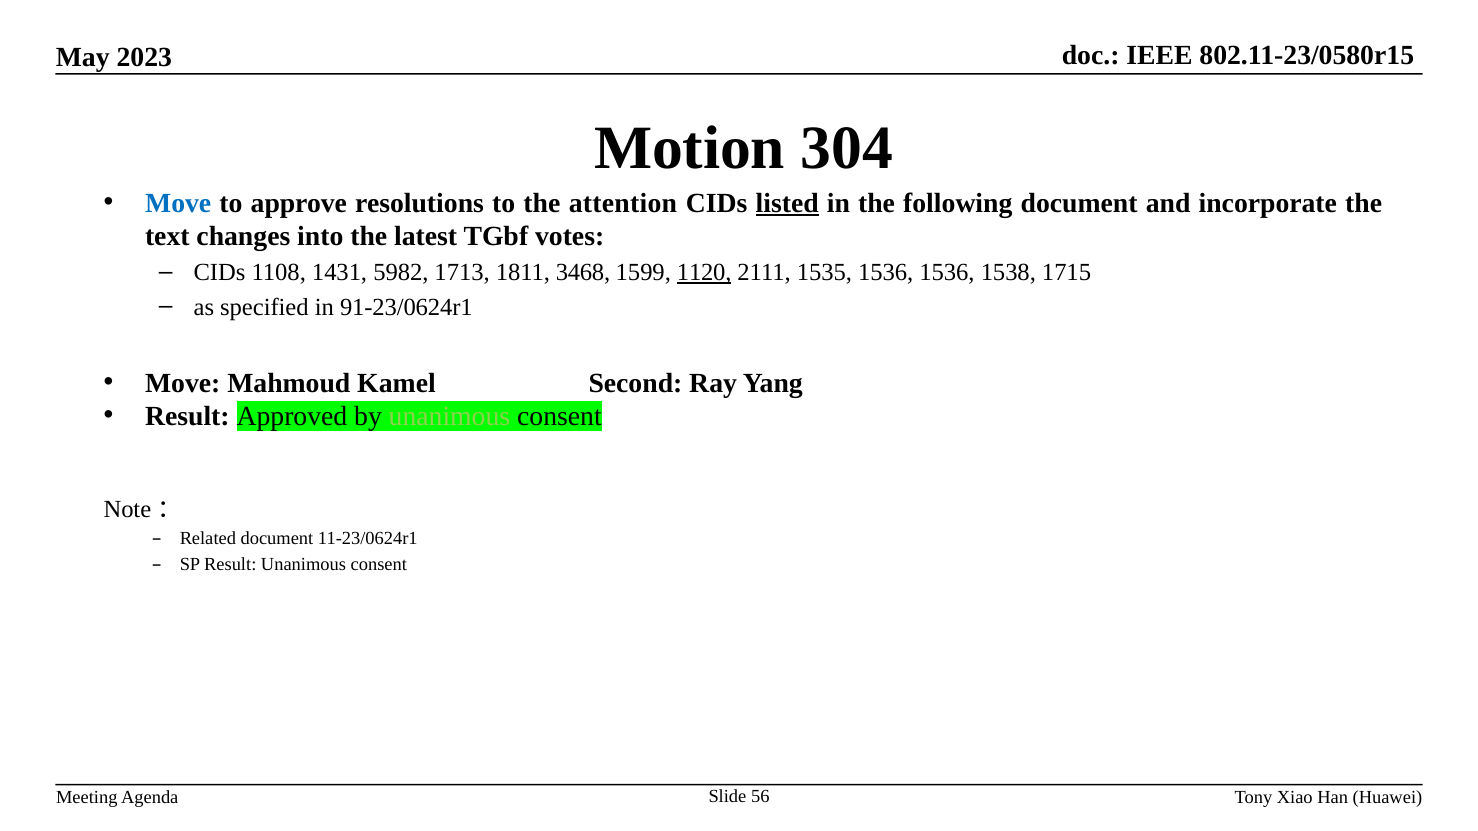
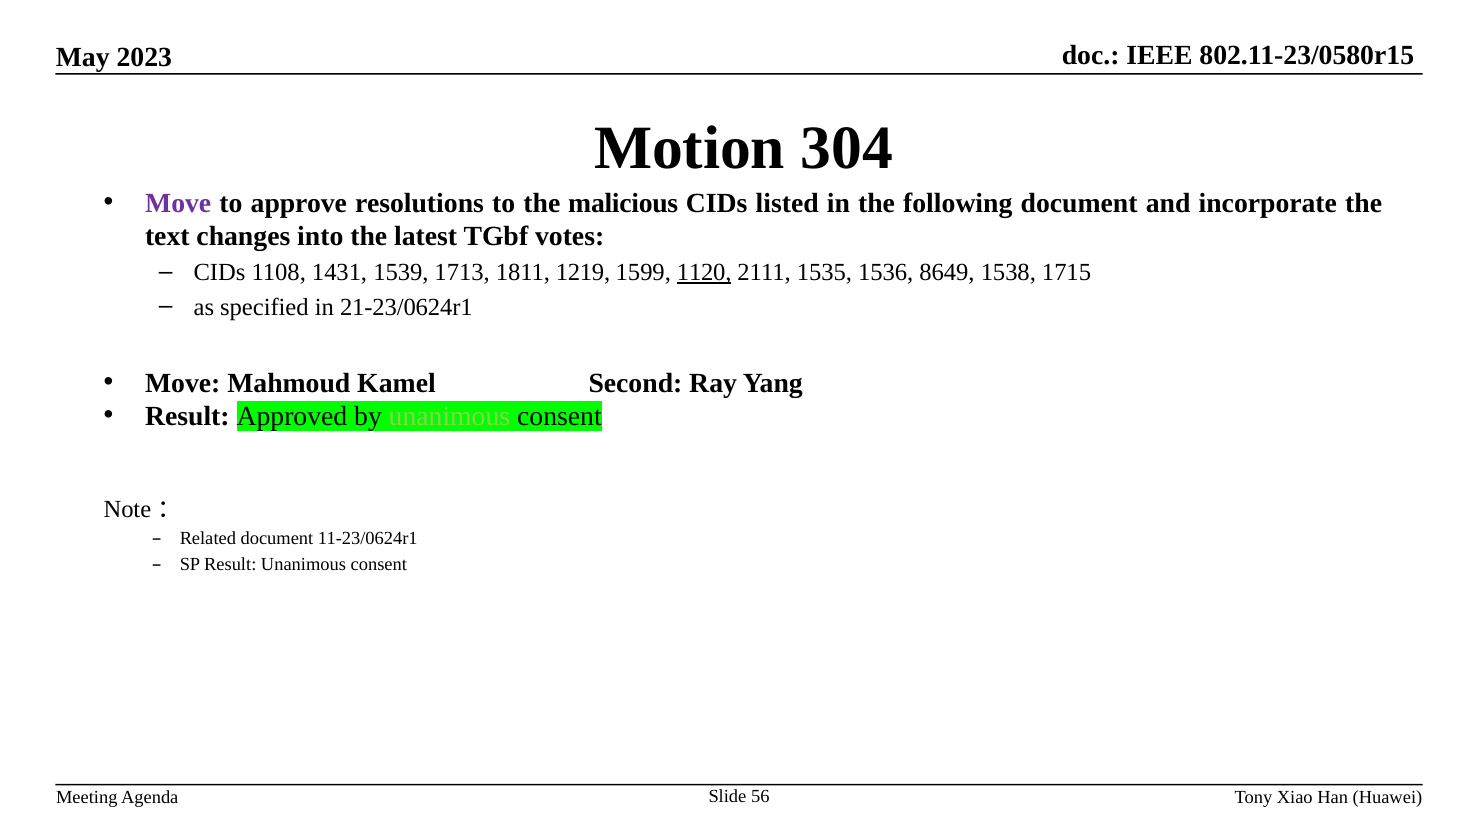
Move at (178, 203) colour: blue -> purple
attention: attention -> malicious
listed underline: present -> none
5982: 5982 -> 1539
3468: 3468 -> 1219
1536 1536: 1536 -> 8649
91-23/0624r1: 91-23/0624r1 -> 21-23/0624r1
